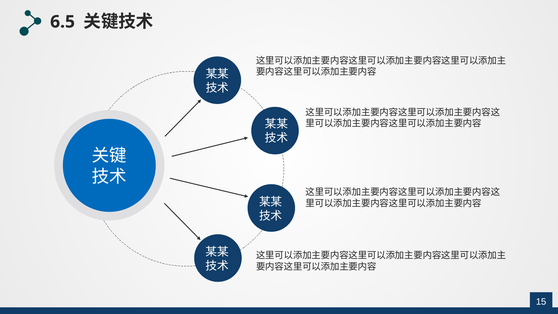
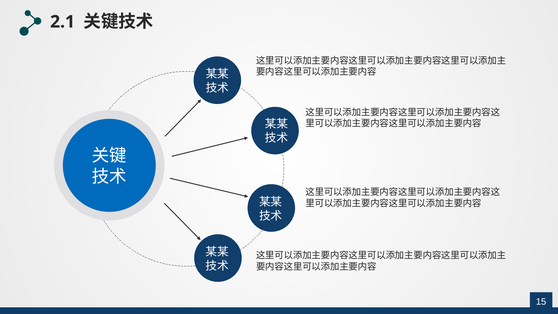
6.5: 6.5 -> 2.1
